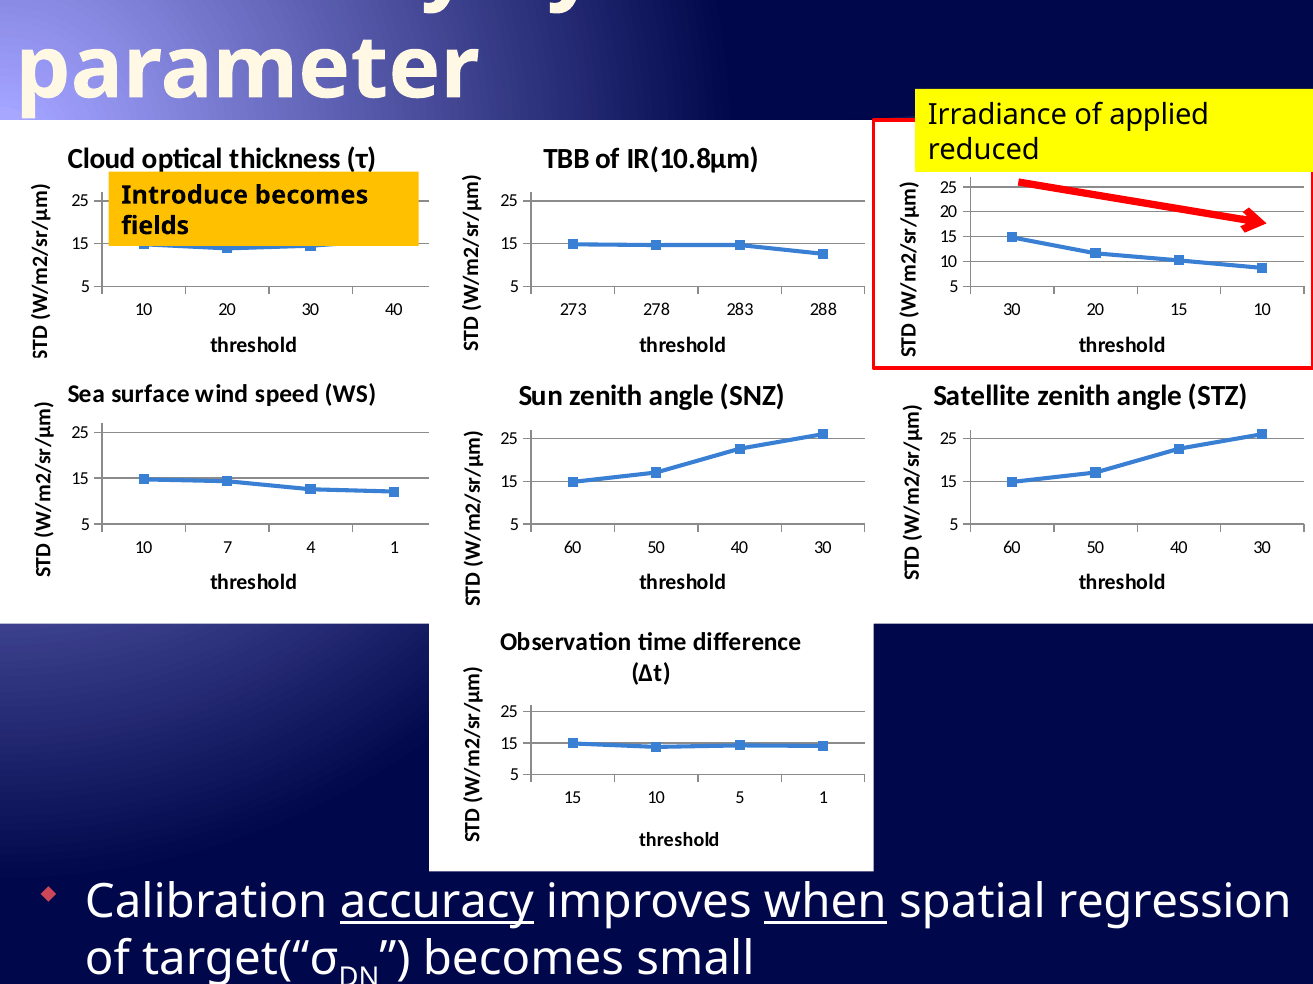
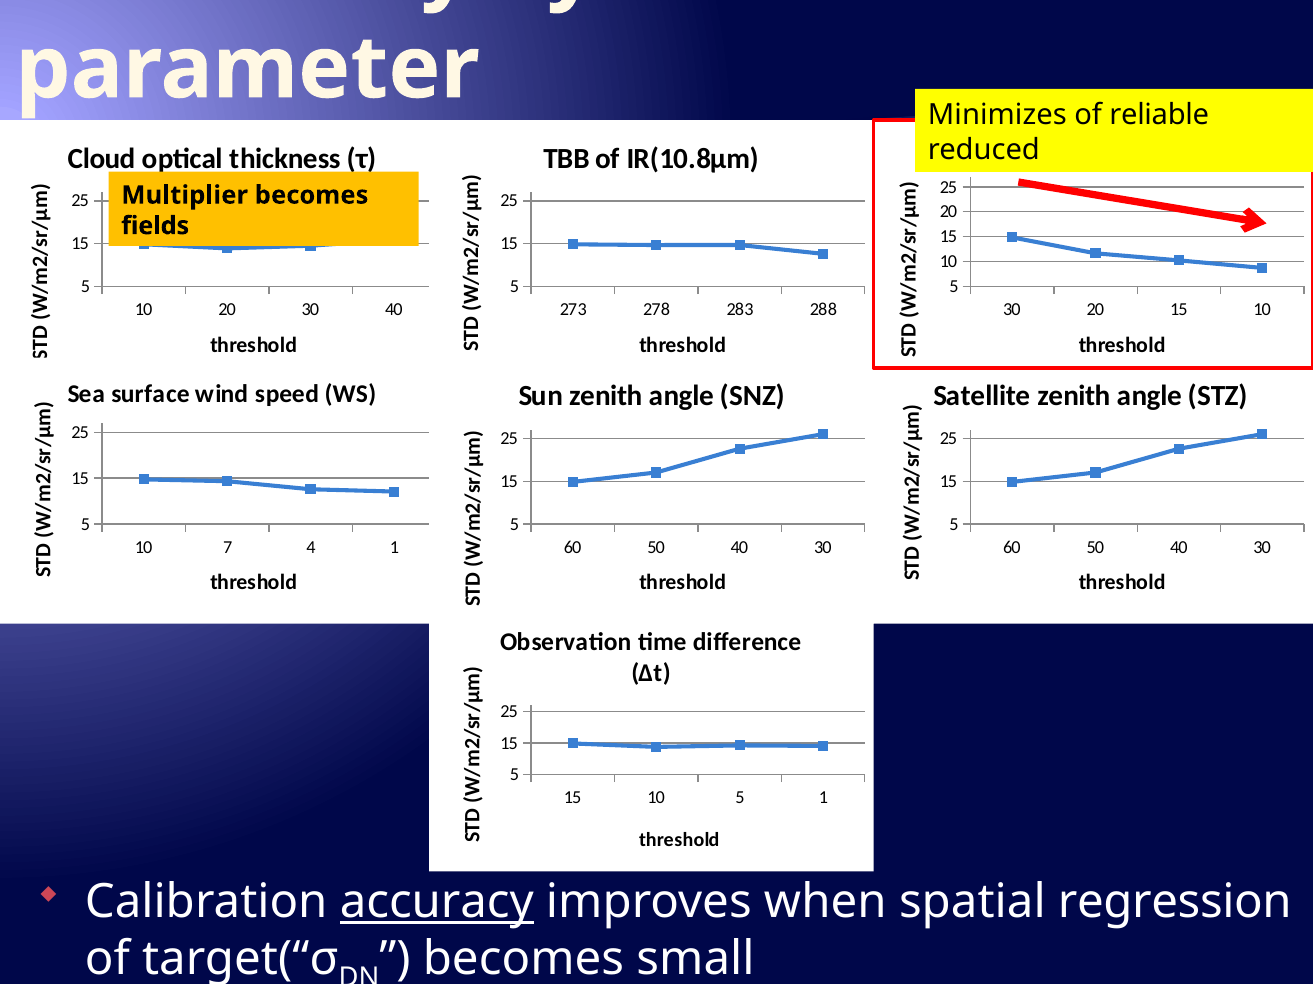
Irradiance: Irradiance -> Minimizes
applied: applied -> reliable
Introduce: Introduce -> Multiplier
when underline: present -> none
